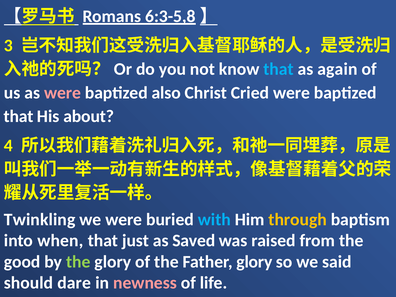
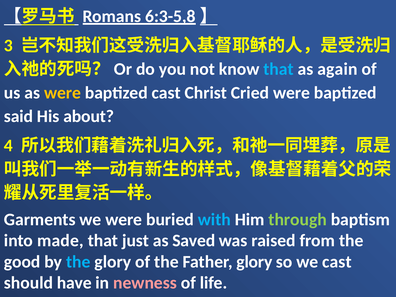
were at (63, 93) colour: pink -> yellow
baptized also: also -> cast
that at (19, 116): that -> said
Twinkling: Twinkling -> Garments
through colour: yellow -> light green
when: when -> made
the at (78, 262) colour: light green -> light blue
we said: said -> cast
dare: dare -> have
